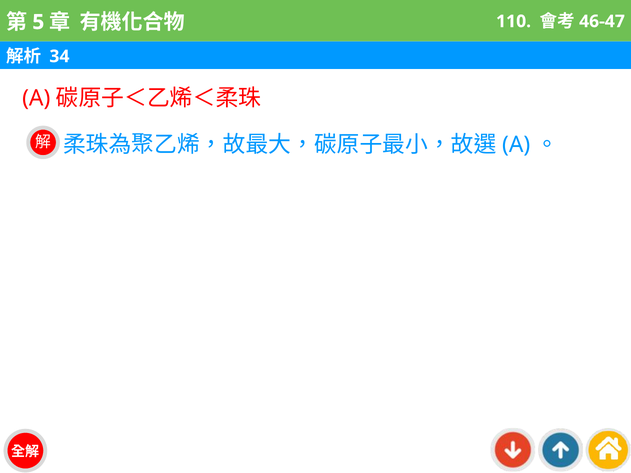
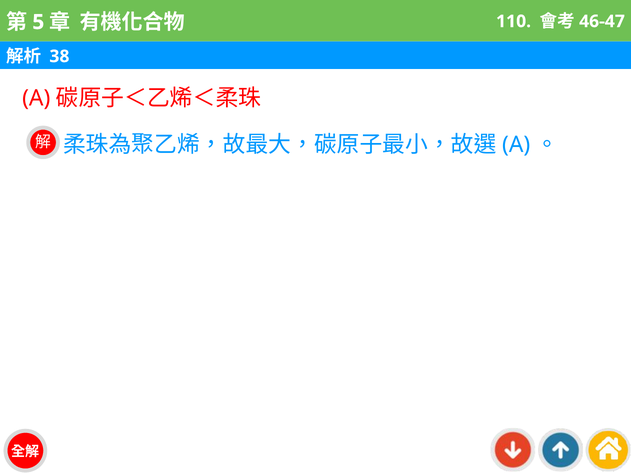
34: 34 -> 38
